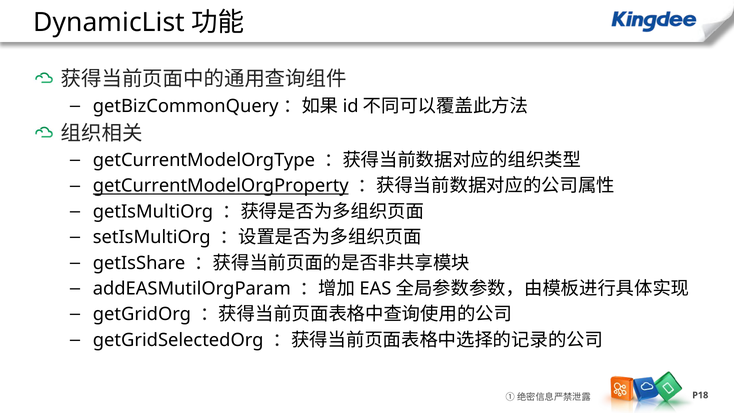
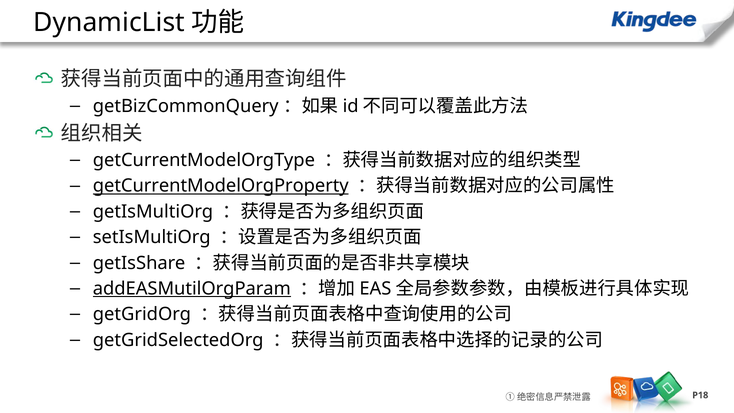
addEASMutilOrgParam underline: none -> present
